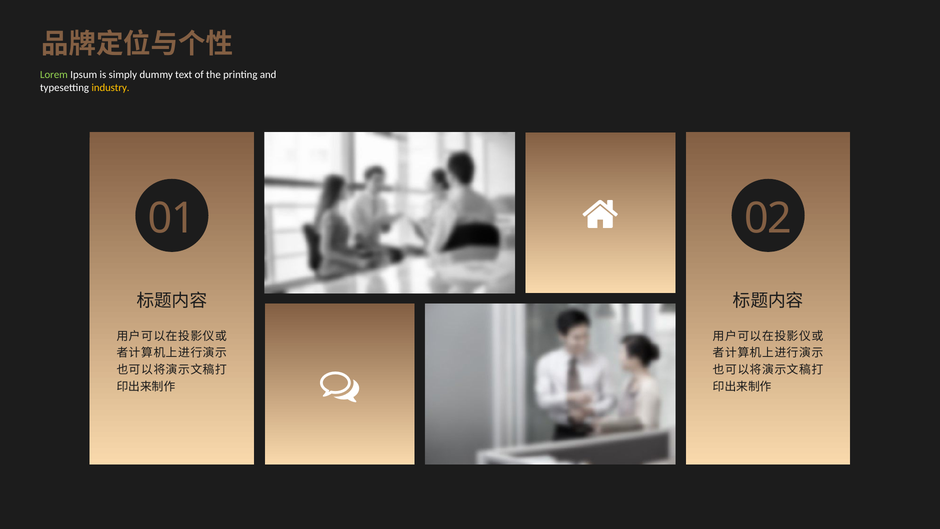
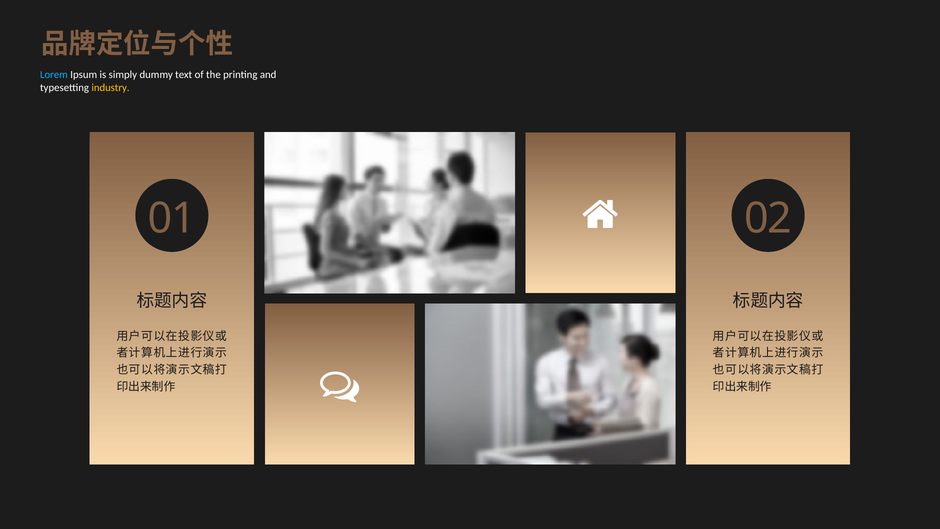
Lorem colour: light green -> light blue
